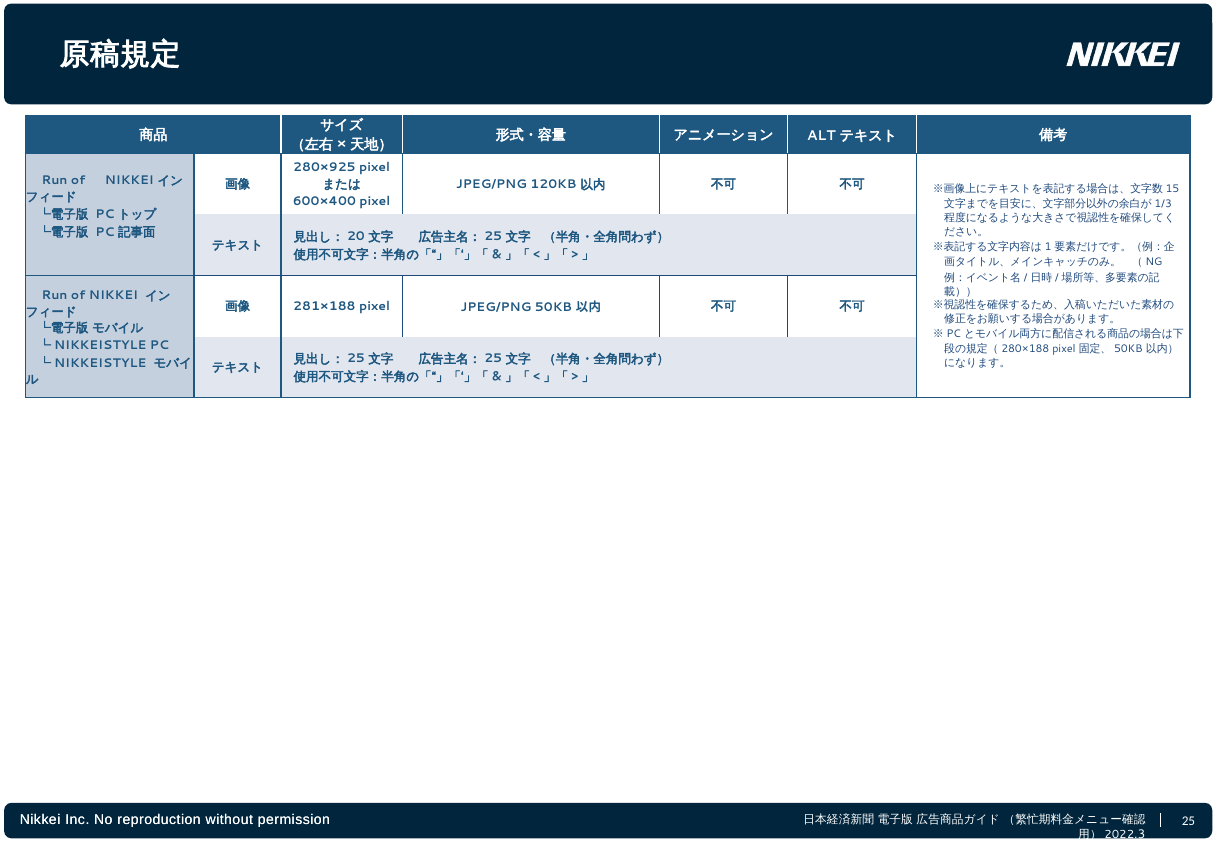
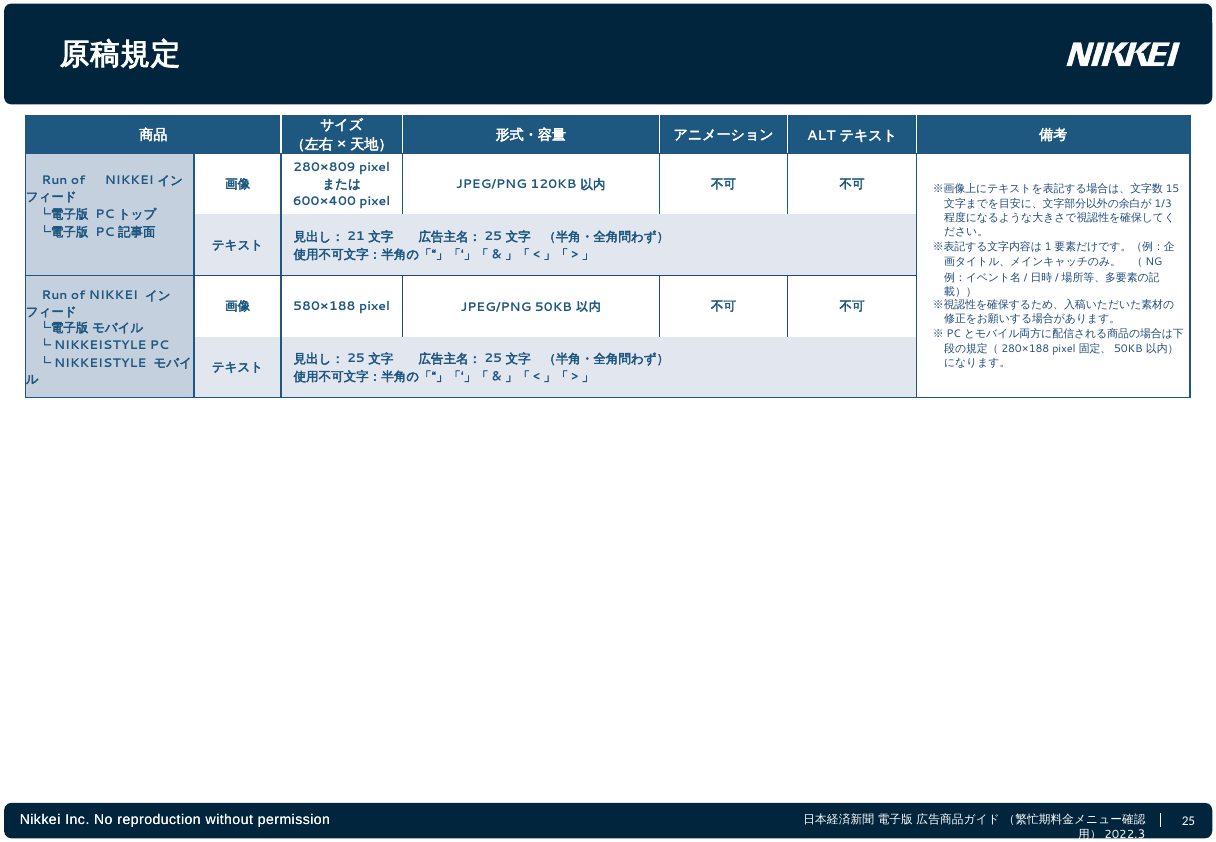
280×925: 280×925 -> 280×809
20: 20 -> 21
281×188: 281×188 -> 580×188
